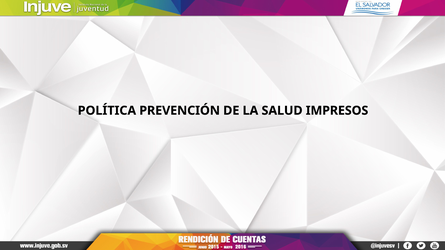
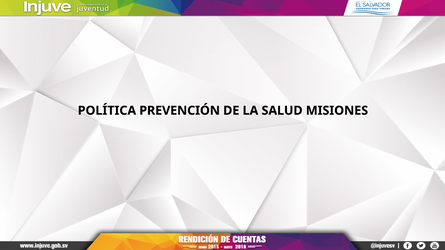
IMPRESOS: IMPRESOS -> MISIONES
